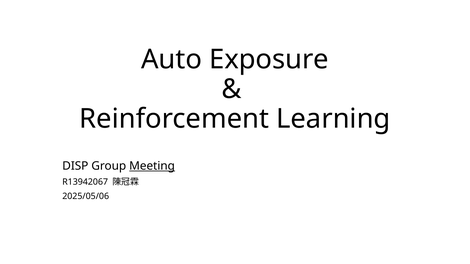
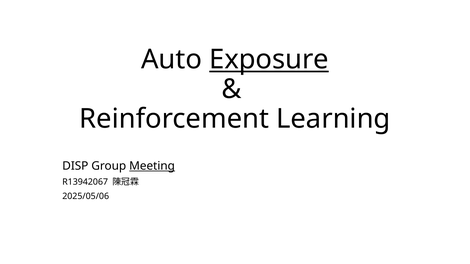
Exposure underline: none -> present
